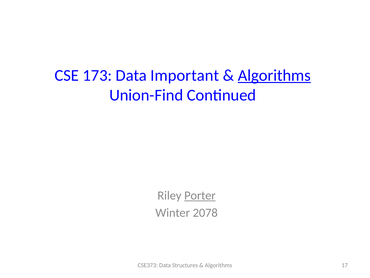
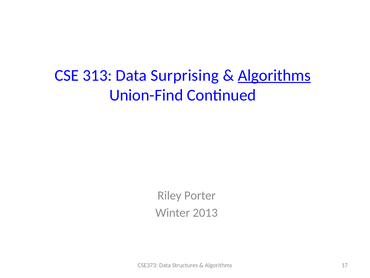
173: 173 -> 313
Important: Important -> Surprising
Porter underline: present -> none
2078: 2078 -> 2013
